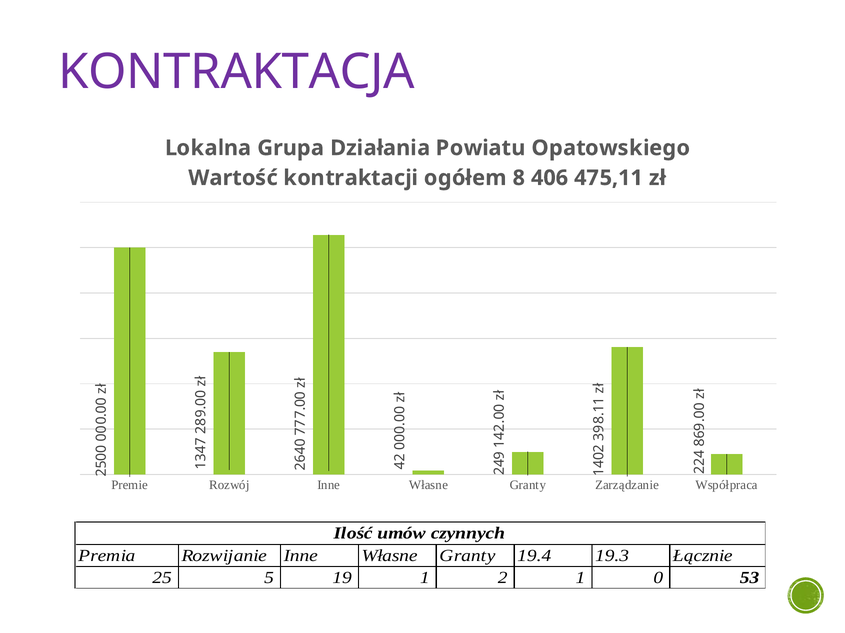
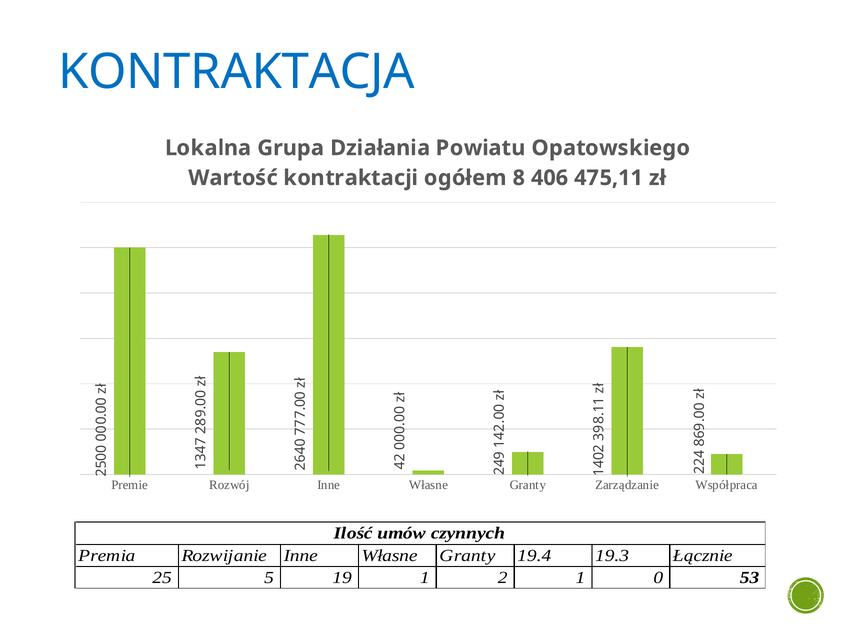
KONTRAKTACJA colour: purple -> blue
